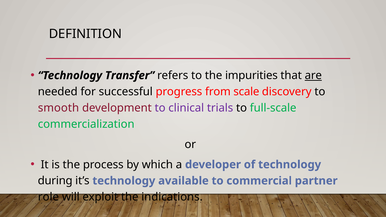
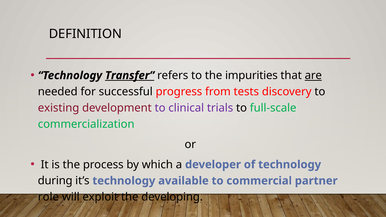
Transfer underline: none -> present
scale: scale -> tests
smooth: smooth -> existing
indications: indications -> developing
